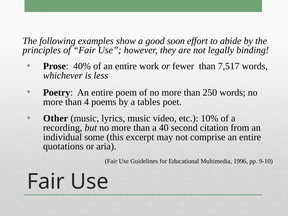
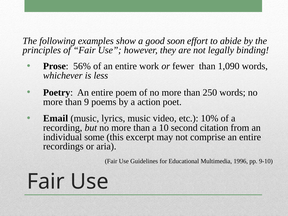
40%: 40% -> 56%
7,517: 7,517 -> 1,090
4: 4 -> 9
tables: tables -> action
Other: Other -> Email
40: 40 -> 10
quotations: quotations -> recordings
